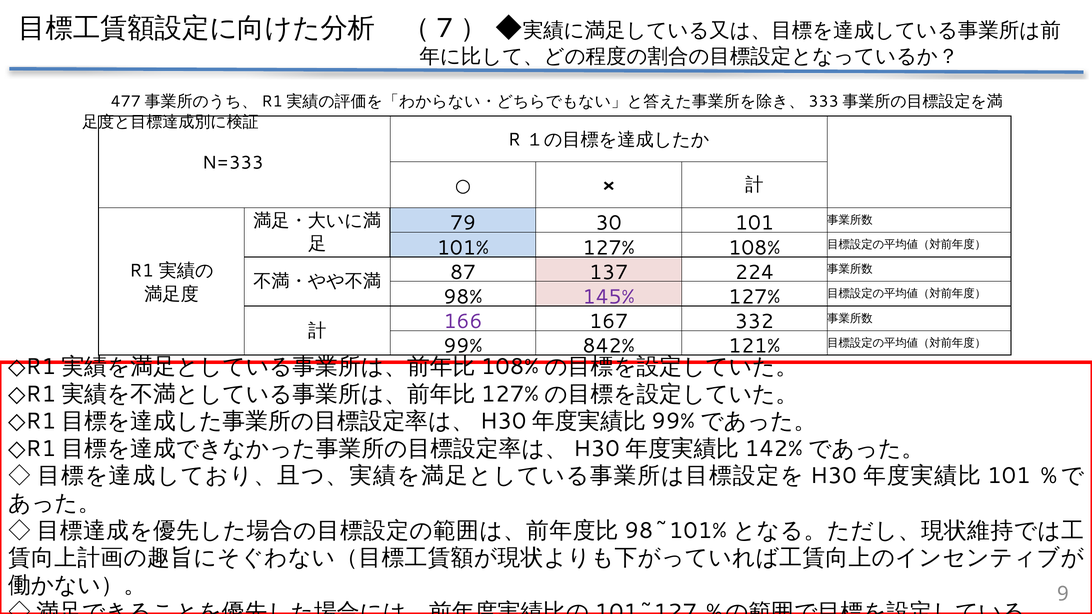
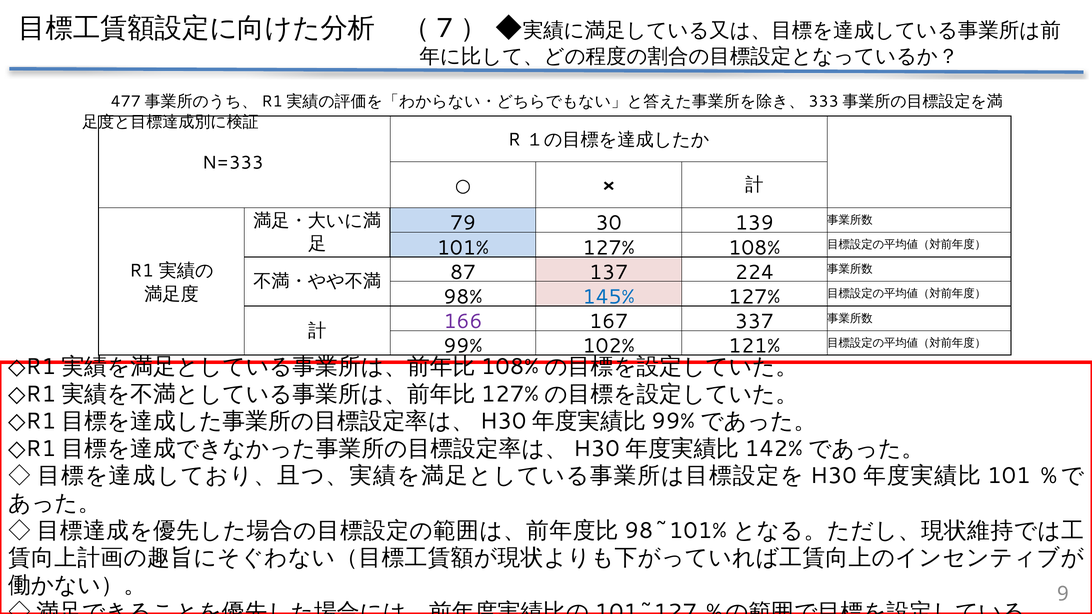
30 101: 101 -> 139
145% colour: purple -> blue
332: 332 -> 337
842%: 842% -> 102%
